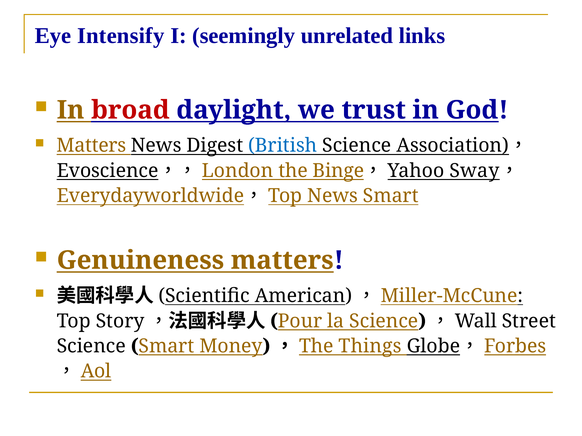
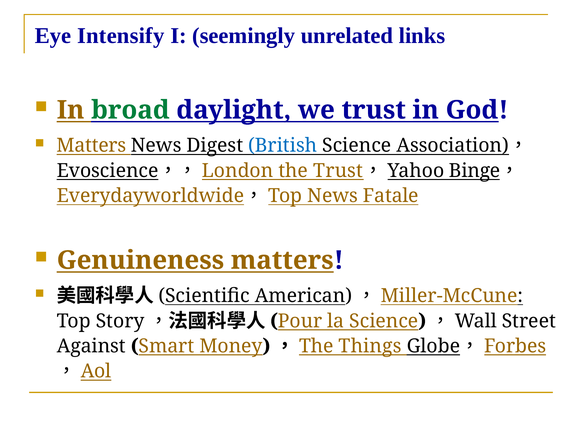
broad colour: red -> green
the Binge: Binge -> Trust
Sway: Sway -> Binge
News Smart: Smart -> Fatale
Science at (91, 347): Science -> Against
